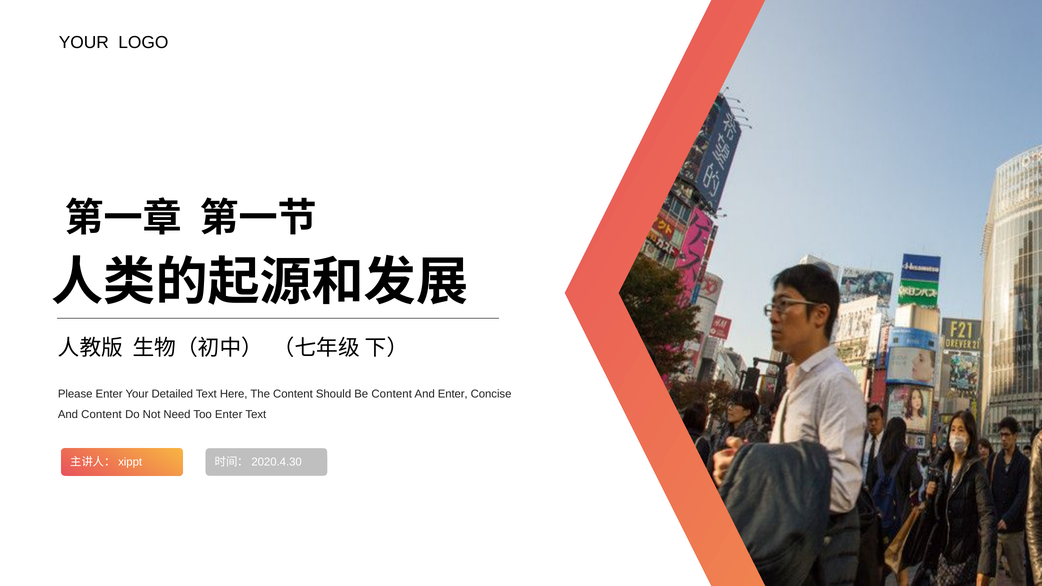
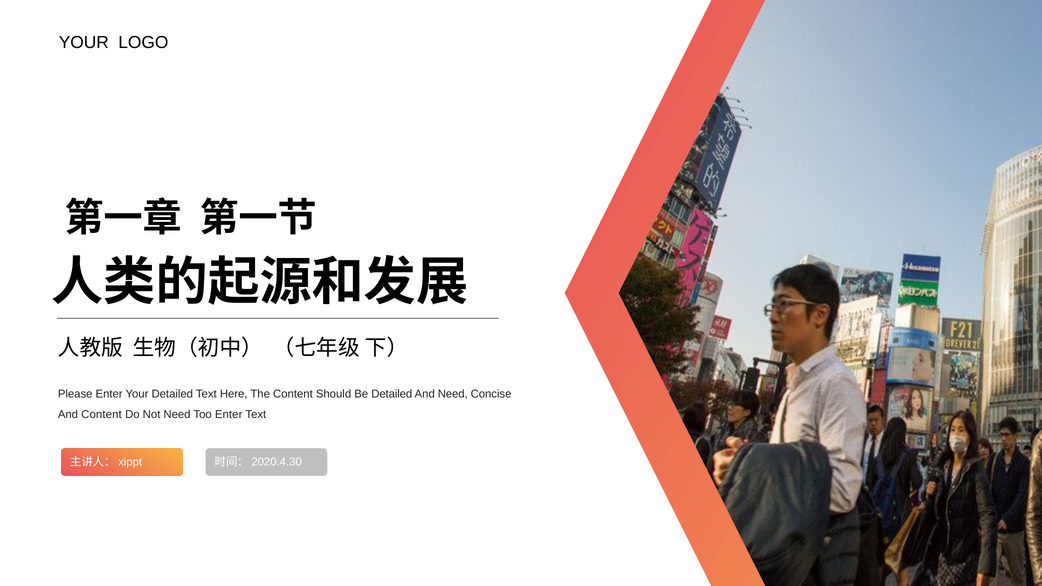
Be Content: Content -> Detailed
And Enter: Enter -> Need
